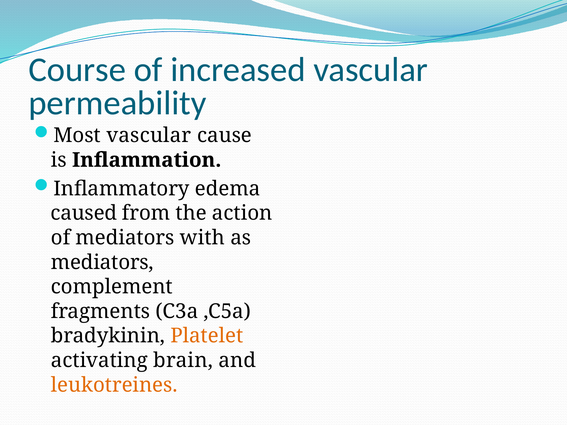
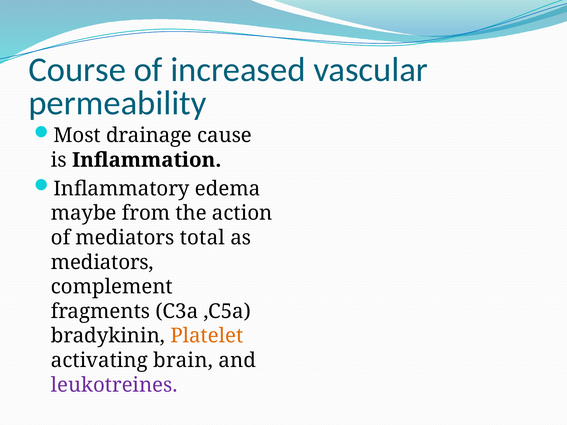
Most vascular: vascular -> drainage
caused: caused -> maybe
with: with -> total
leukotreines colour: orange -> purple
